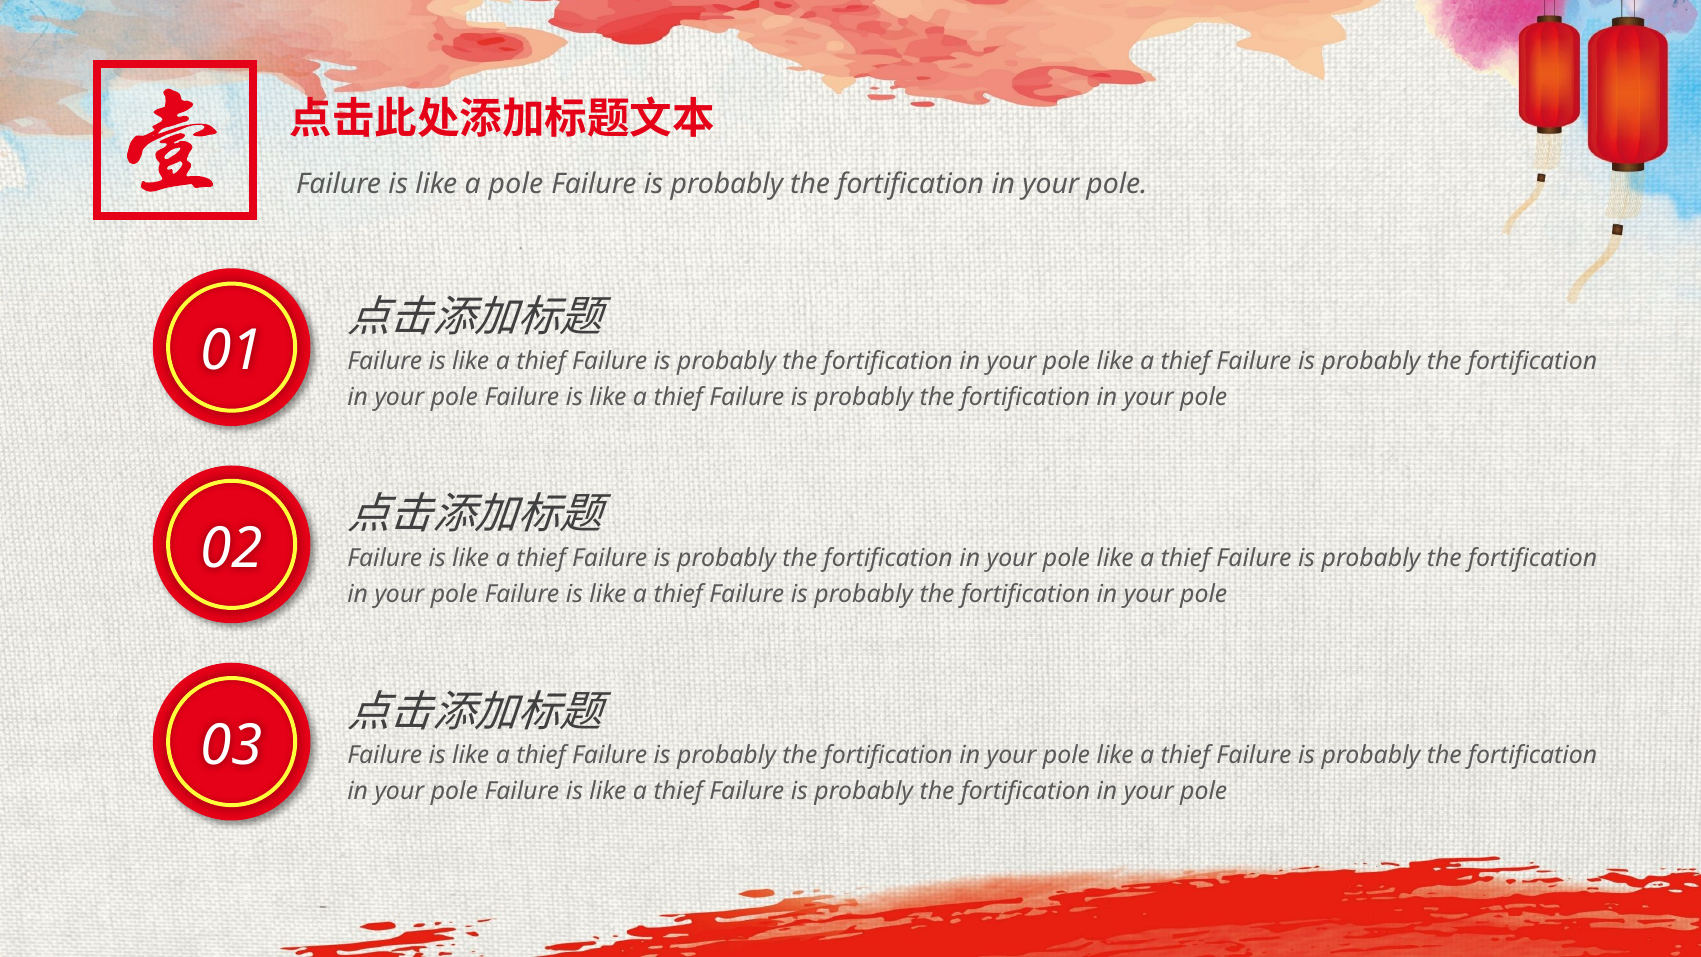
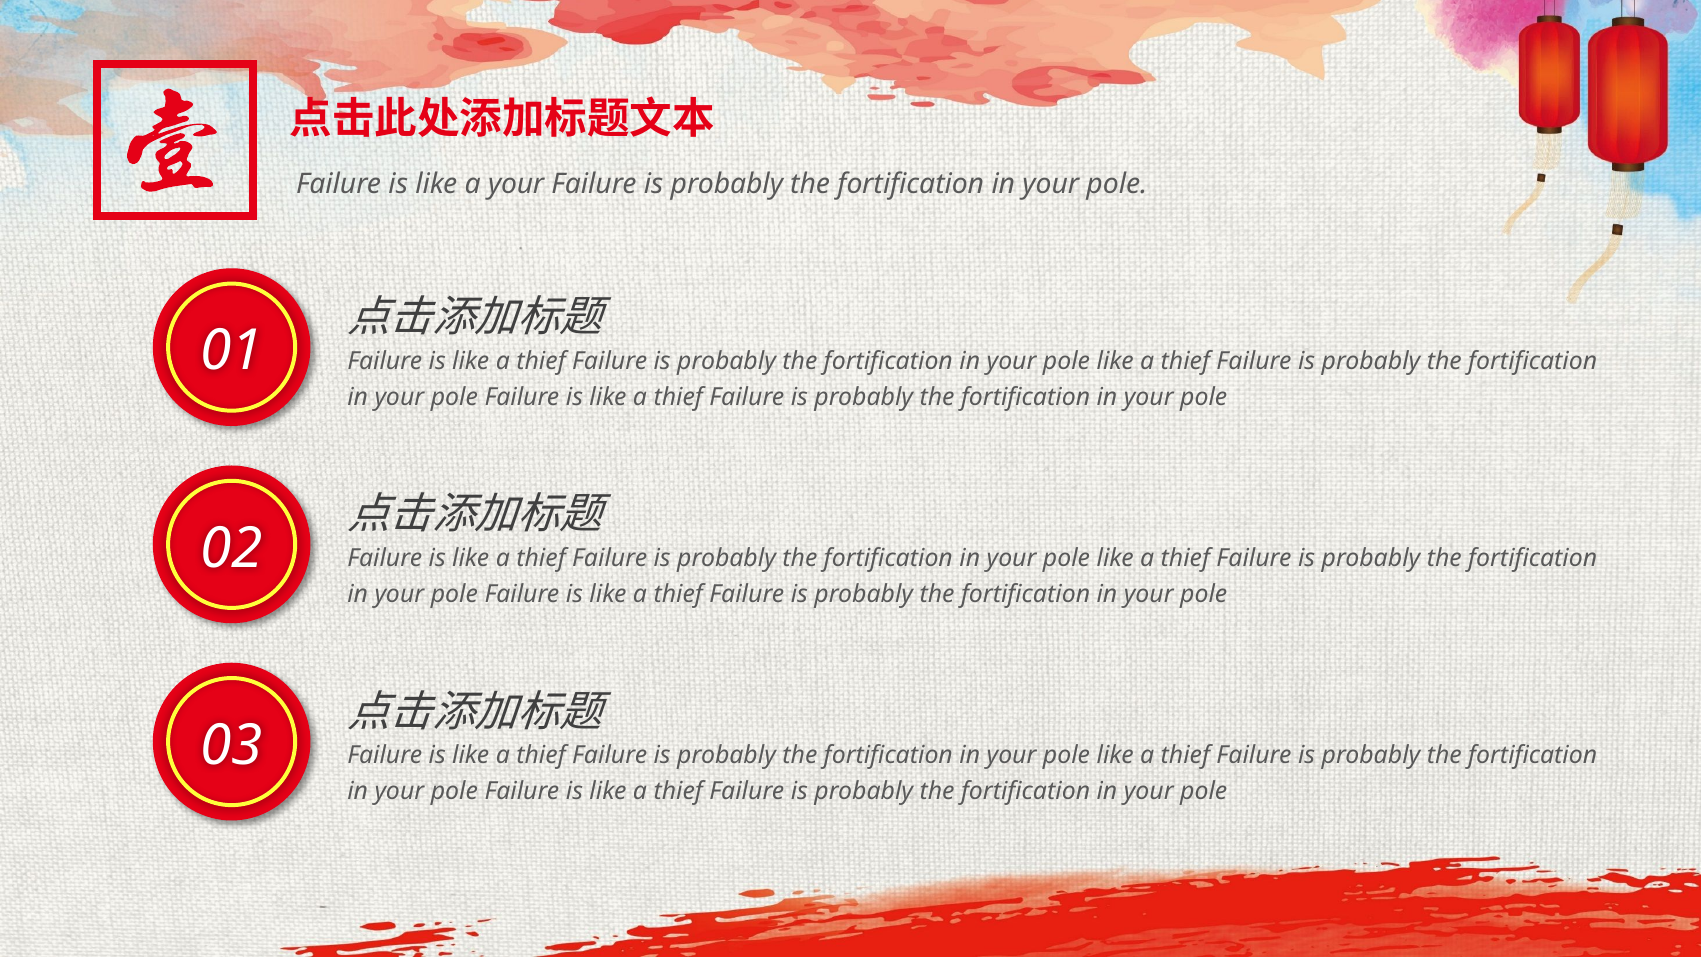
a pole: pole -> your
